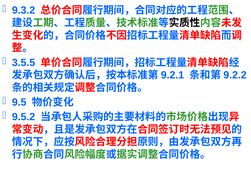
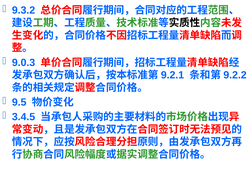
3.5.5: 3.5.5 -> 9.0.3
9.5.2: 9.5.2 -> 3.4.5
